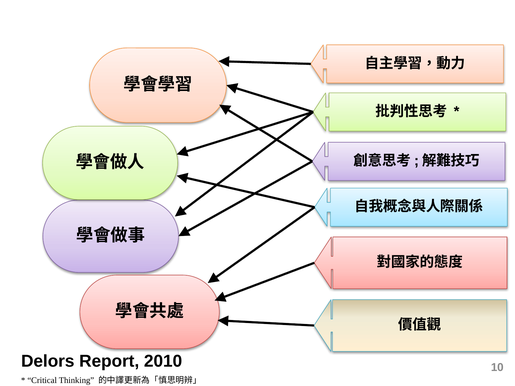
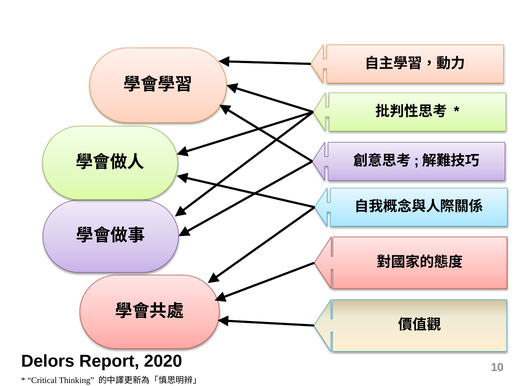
2010: 2010 -> 2020
